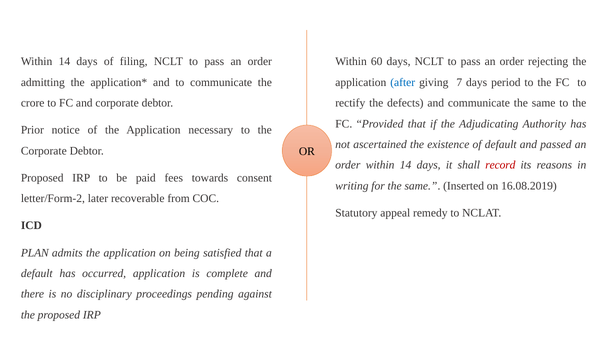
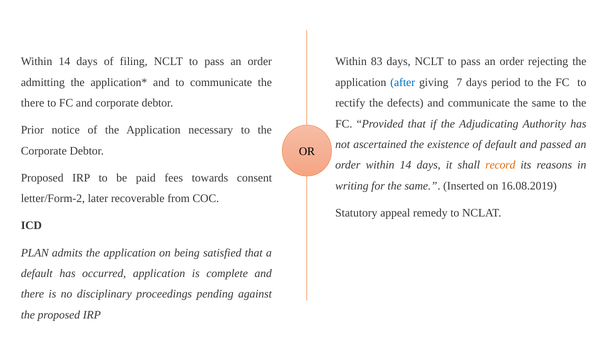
60: 60 -> 83
crore at (33, 103): crore -> there
record colour: red -> orange
